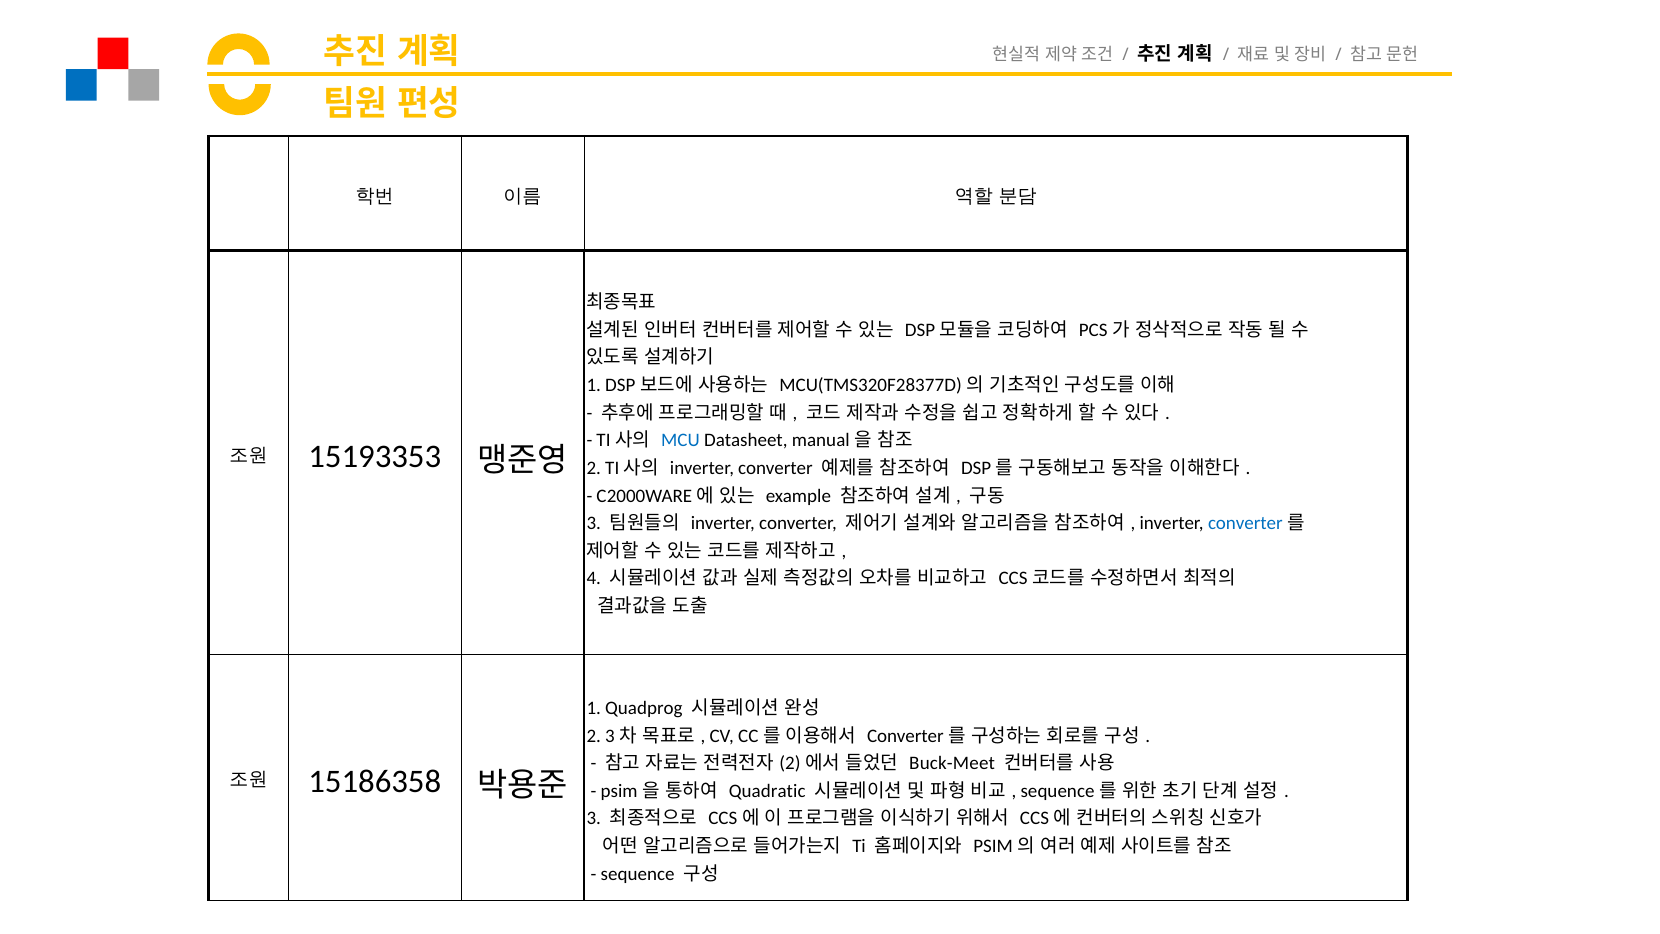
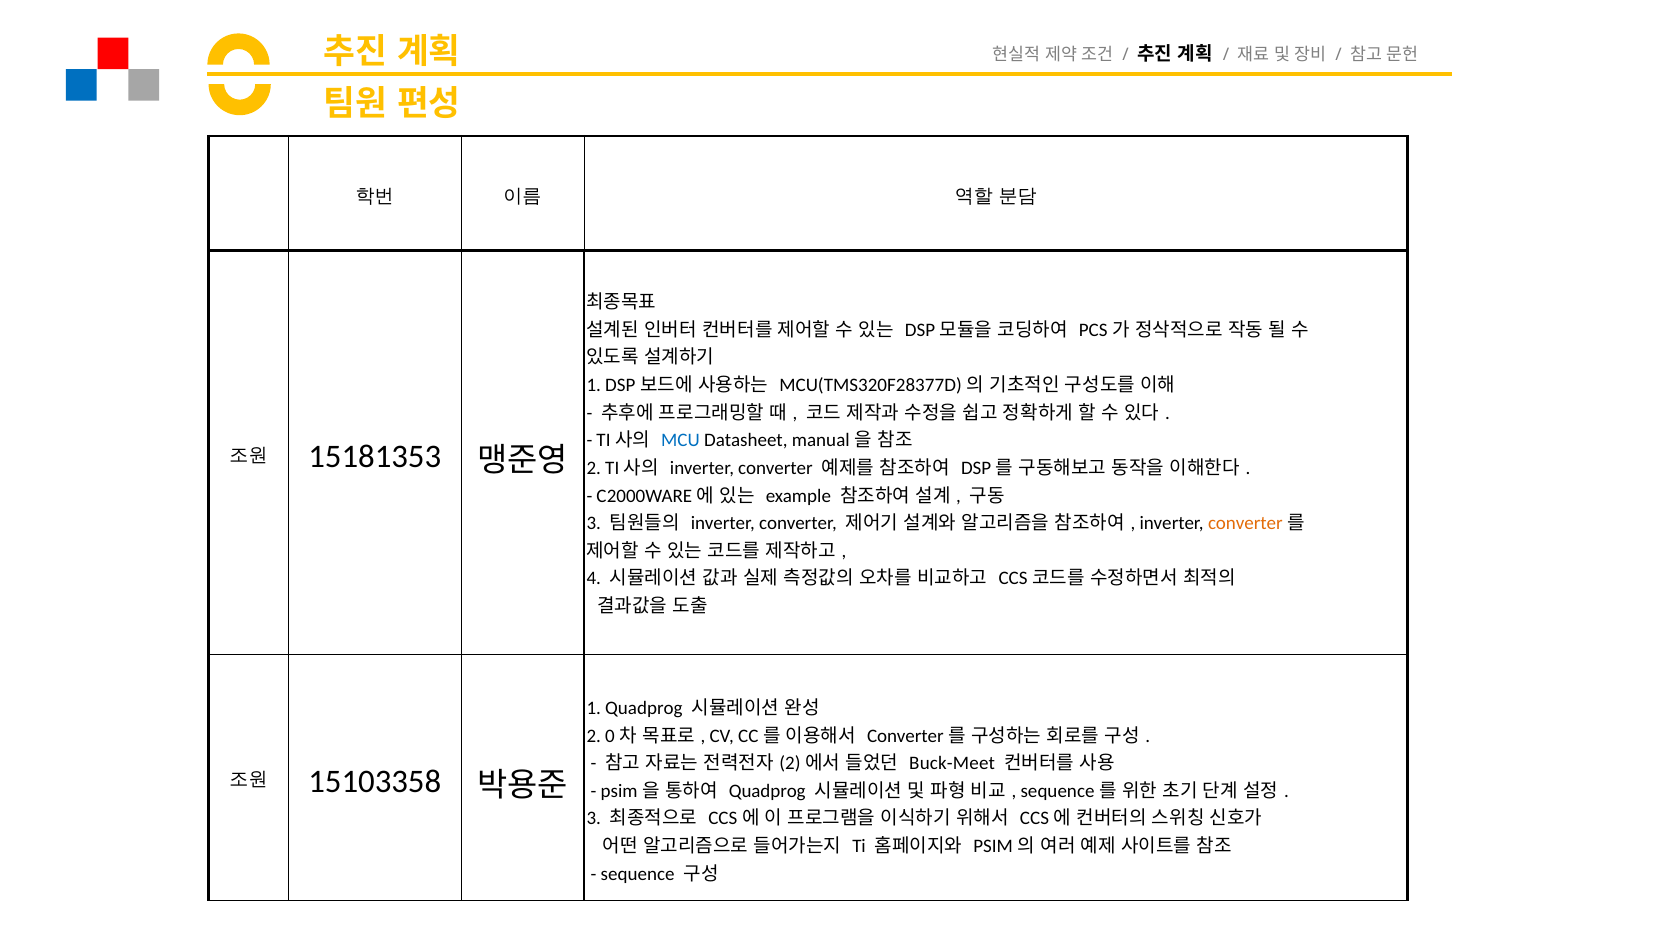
15193353: 15193353 -> 15181353
converter at (1245, 523) colour: blue -> orange
2 3: 3 -> 0
15186358: 15186358 -> 15103358
Quadratic at (767, 791): Quadratic -> Quadprog
